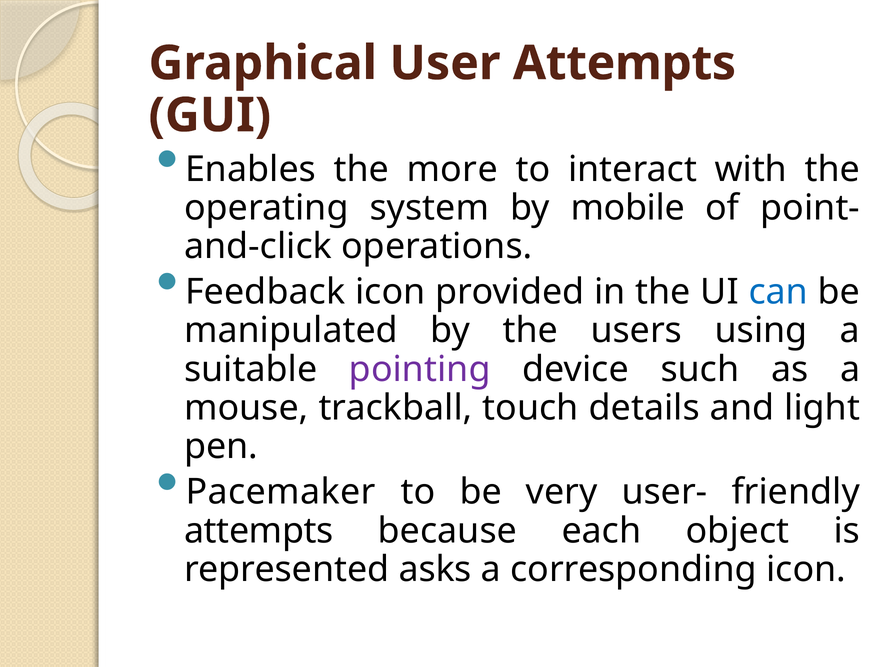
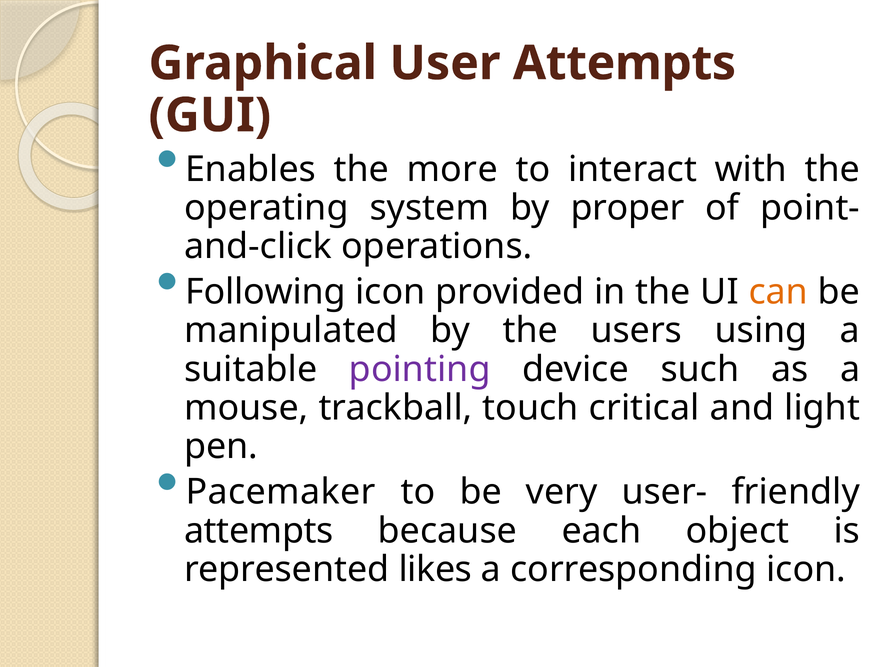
mobile: mobile -> proper
Feedback: Feedback -> Following
can colour: blue -> orange
details: details -> critical
asks: asks -> likes
